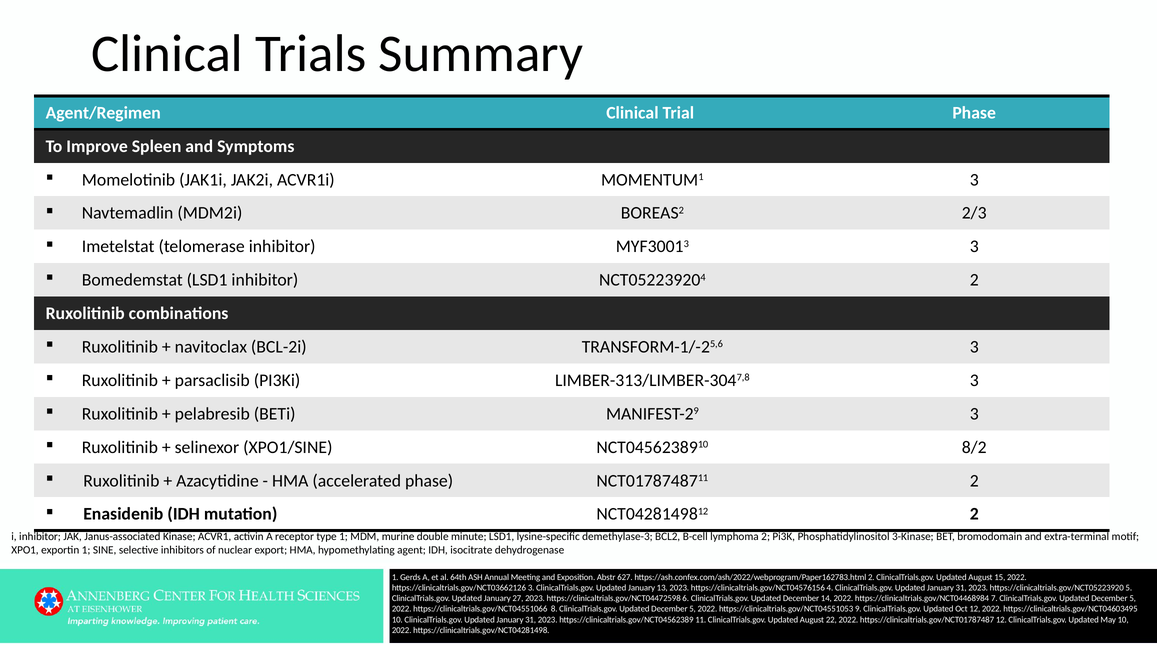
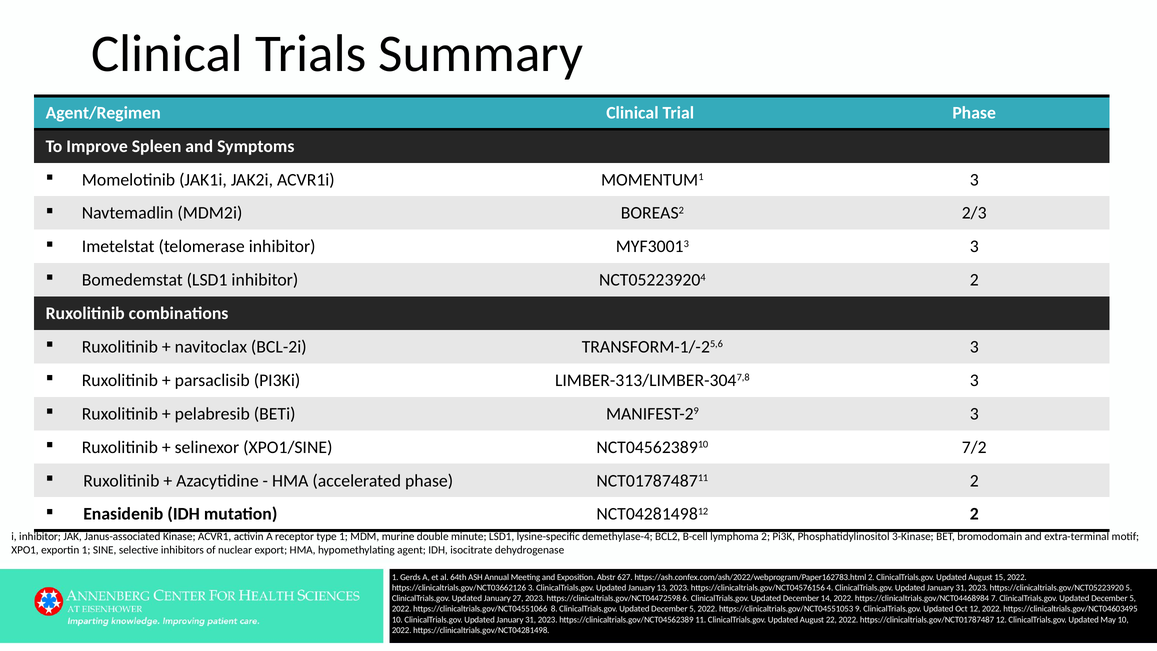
8/2: 8/2 -> 7/2
demethylase-3: demethylase-3 -> demethylase-4
